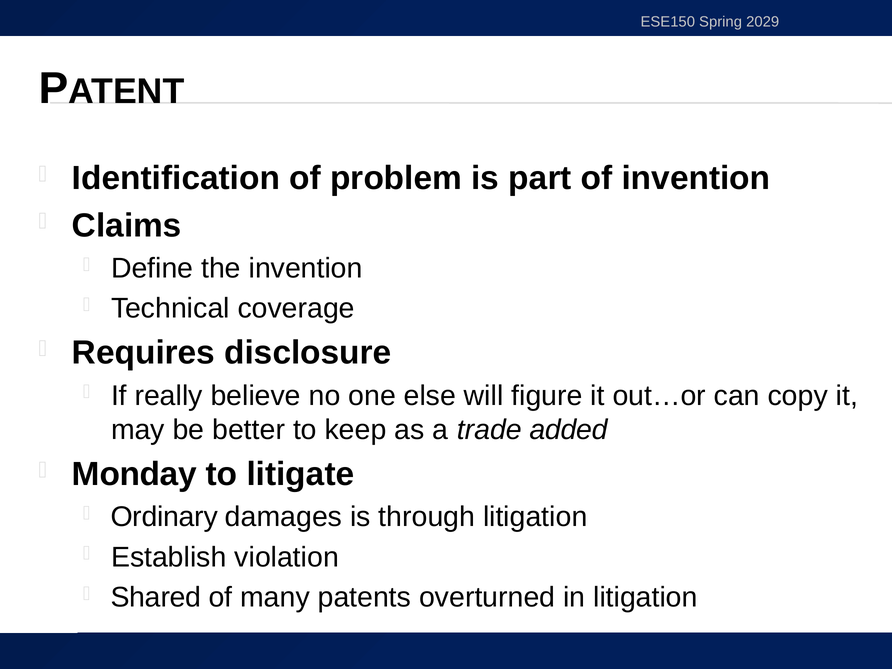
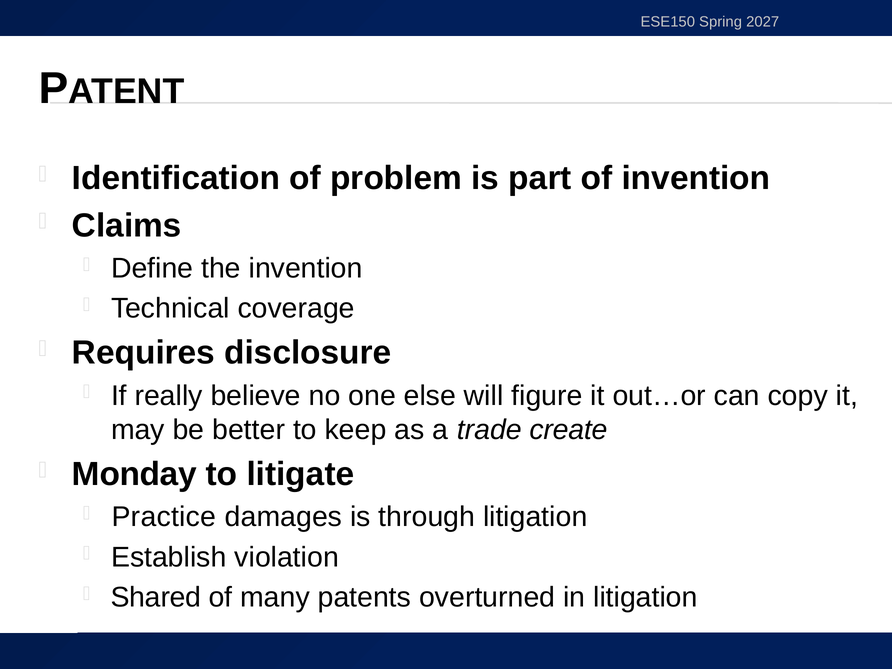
2029: 2029 -> 2027
added: added -> create
Ordinary: Ordinary -> Practice
